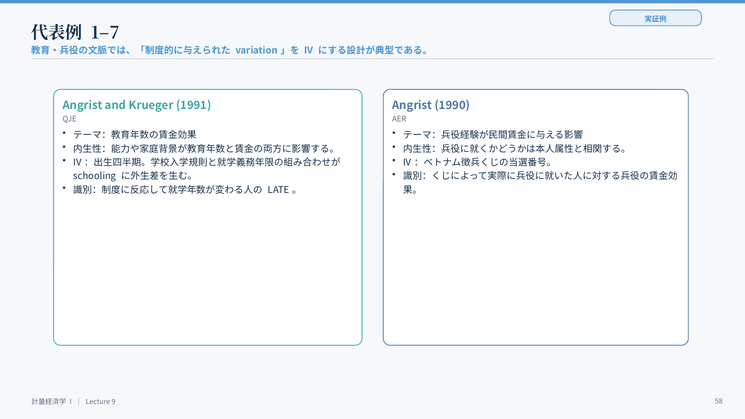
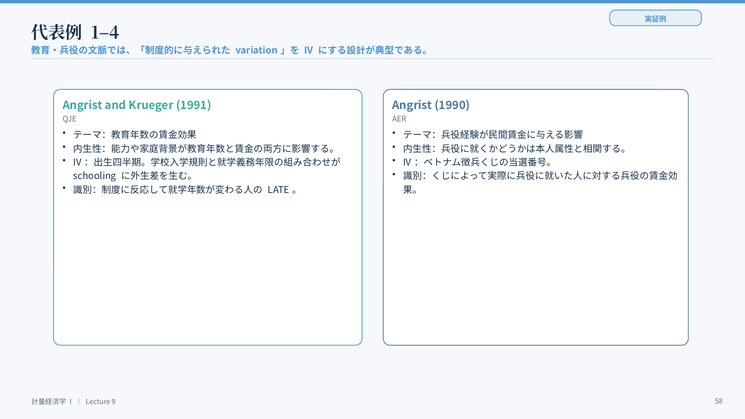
1–7: 1–7 -> 1–4
